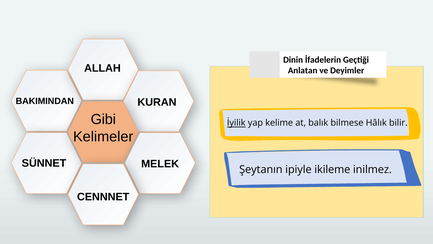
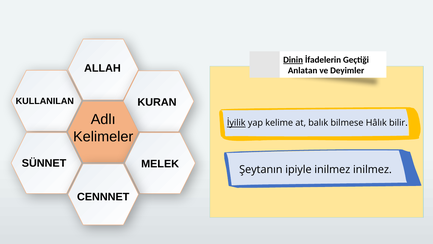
Dinin underline: none -> present
BAKIMINDAN: BAKIMINDAN -> KULLANILAN
Gibi: Gibi -> Adlı
ipiyle ikileme: ikileme -> inilmez
